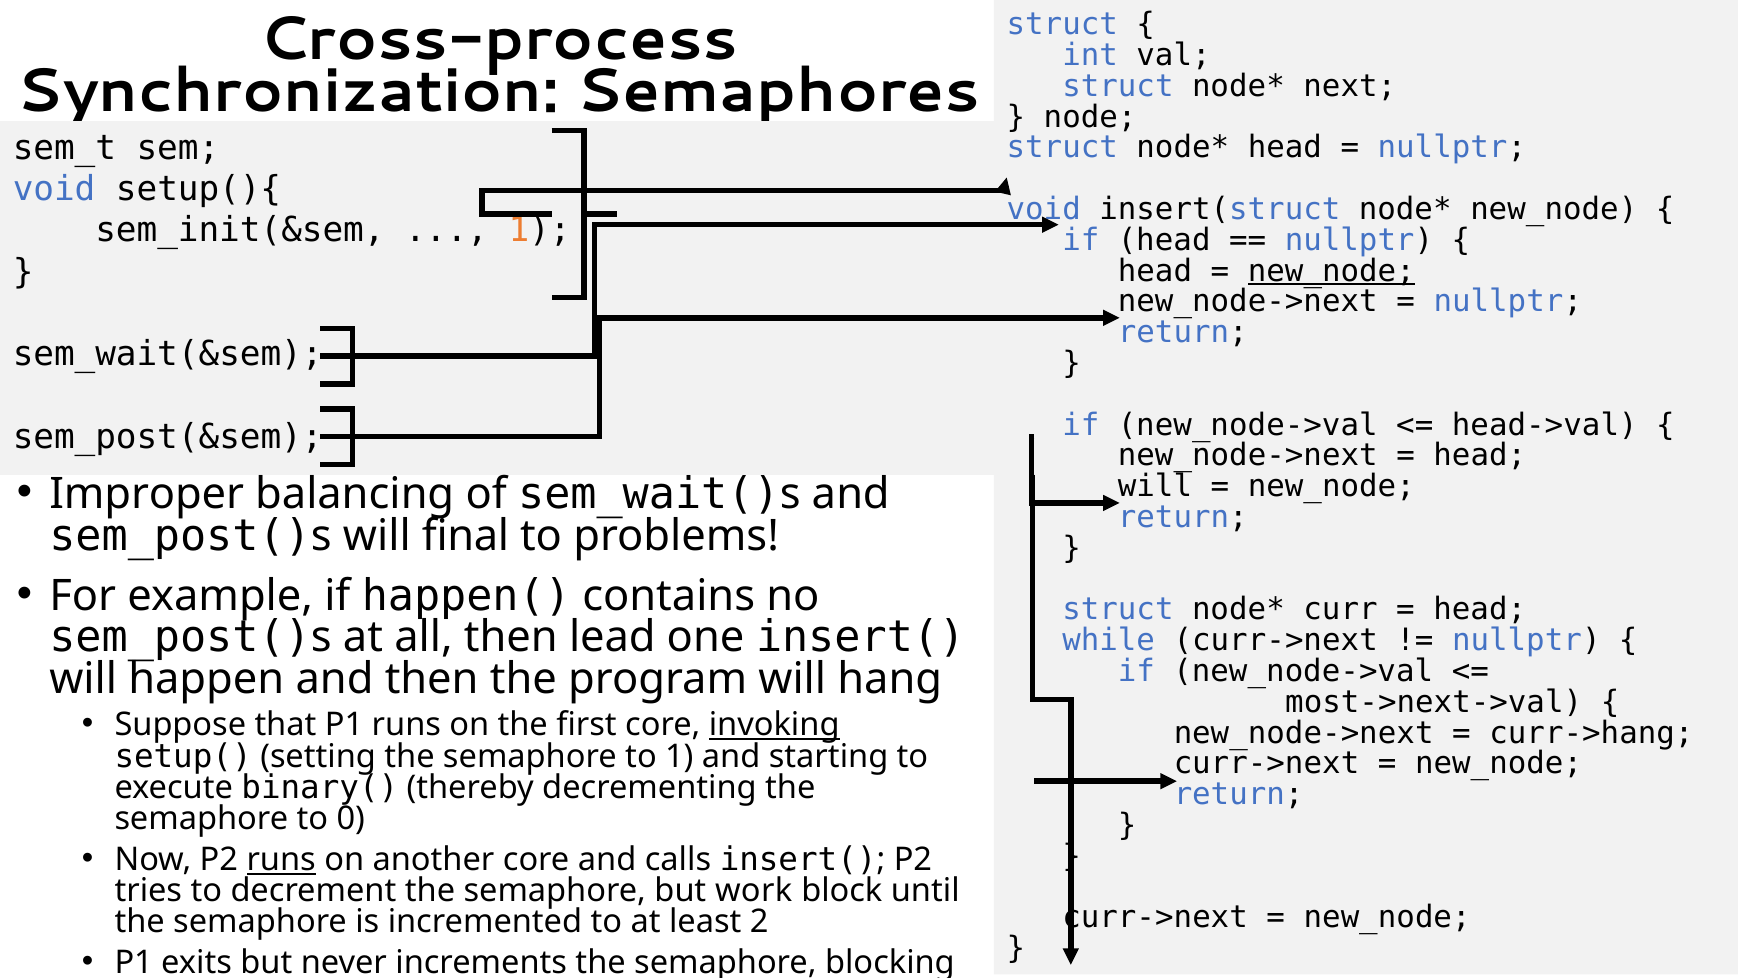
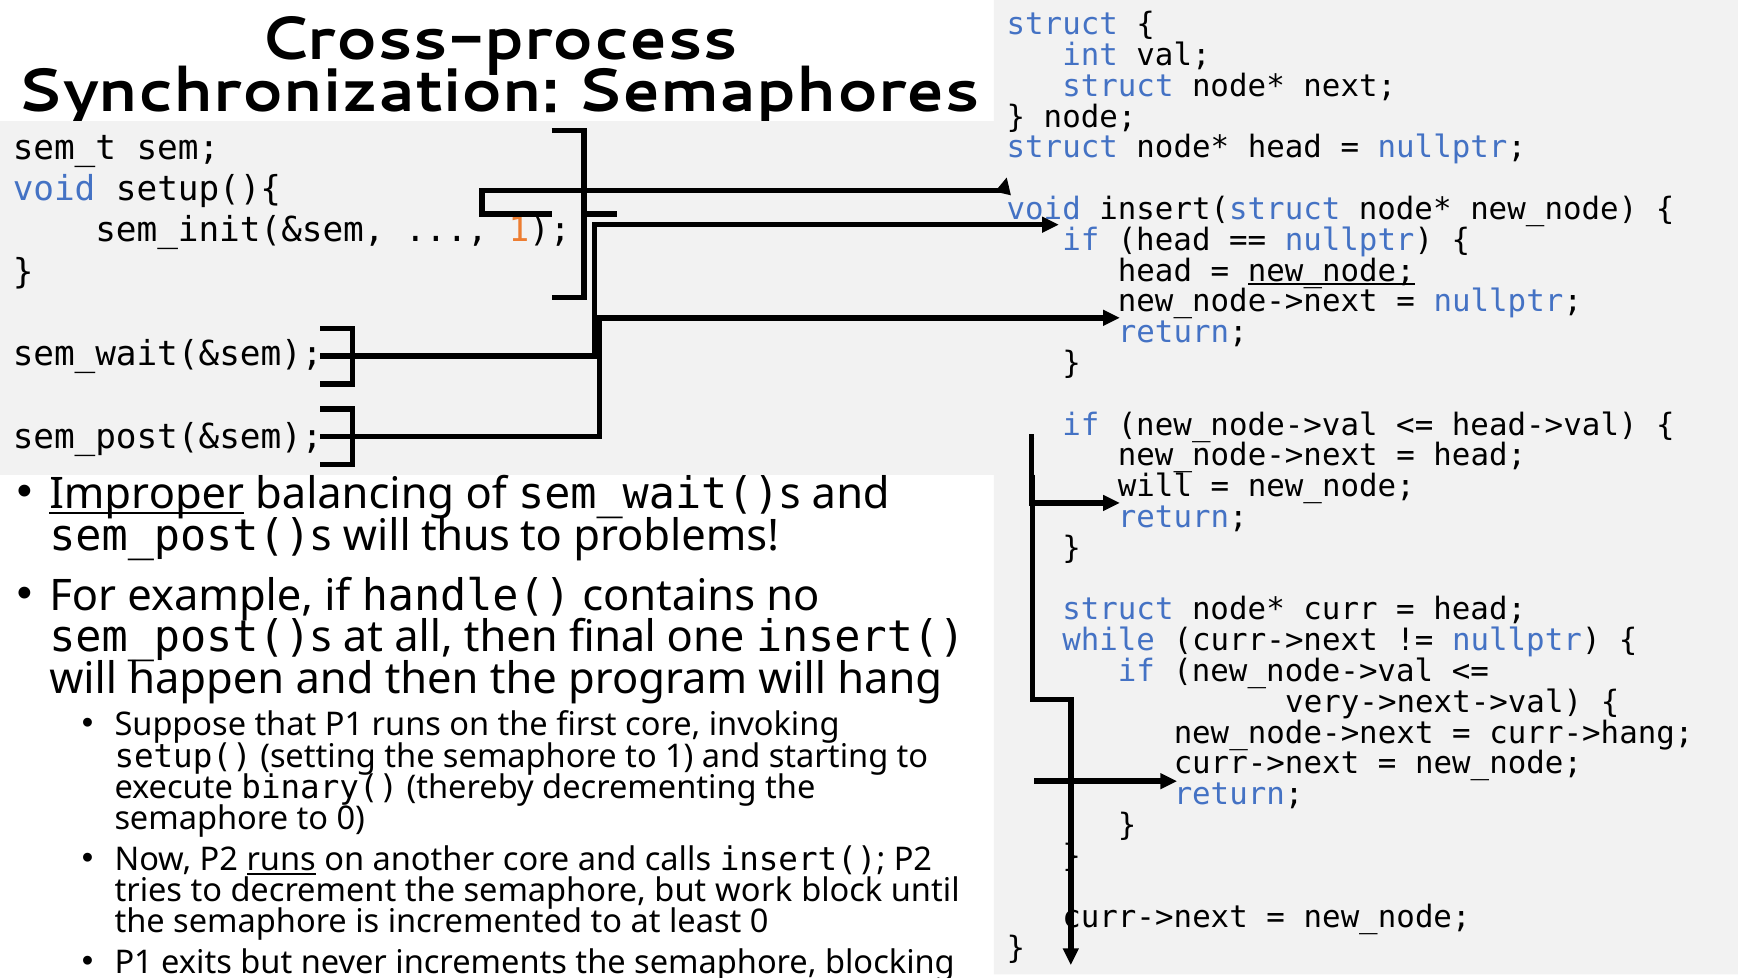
Improper underline: none -> present
final: final -> thus
happen(: happen( -> handle(
lead: lead -> final
most->next->val: most->next->val -> very->next->val
invoking underline: present -> none
least 2: 2 -> 0
